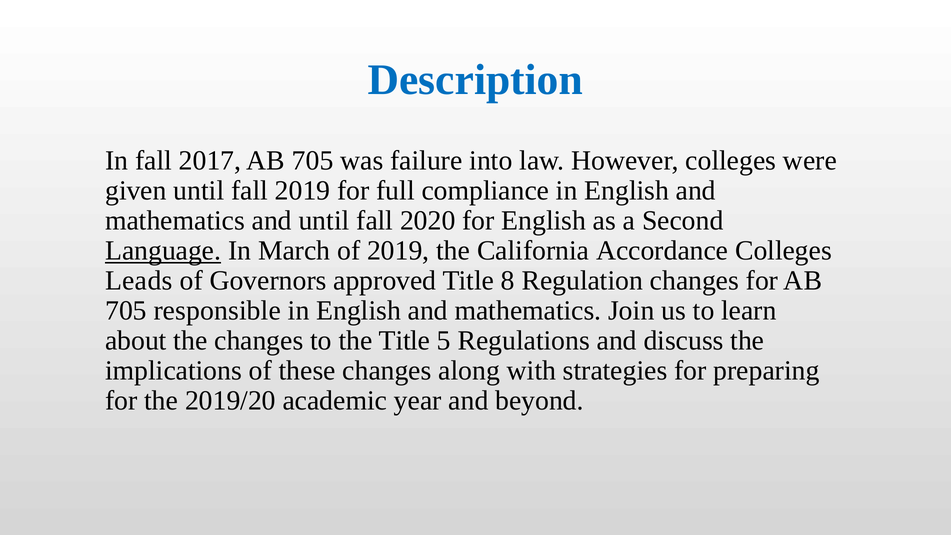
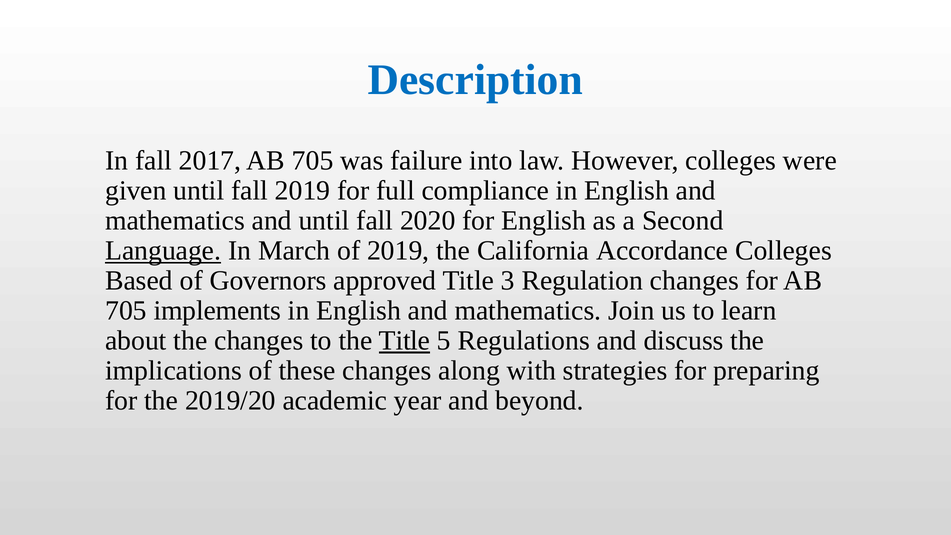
Leads: Leads -> Based
8: 8 -> 3
responsible: responsible -> implements
Title at (405, 341) underline: none -> present
